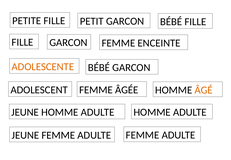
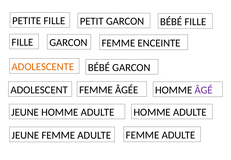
ÂGÉ colour: orange -> purple
